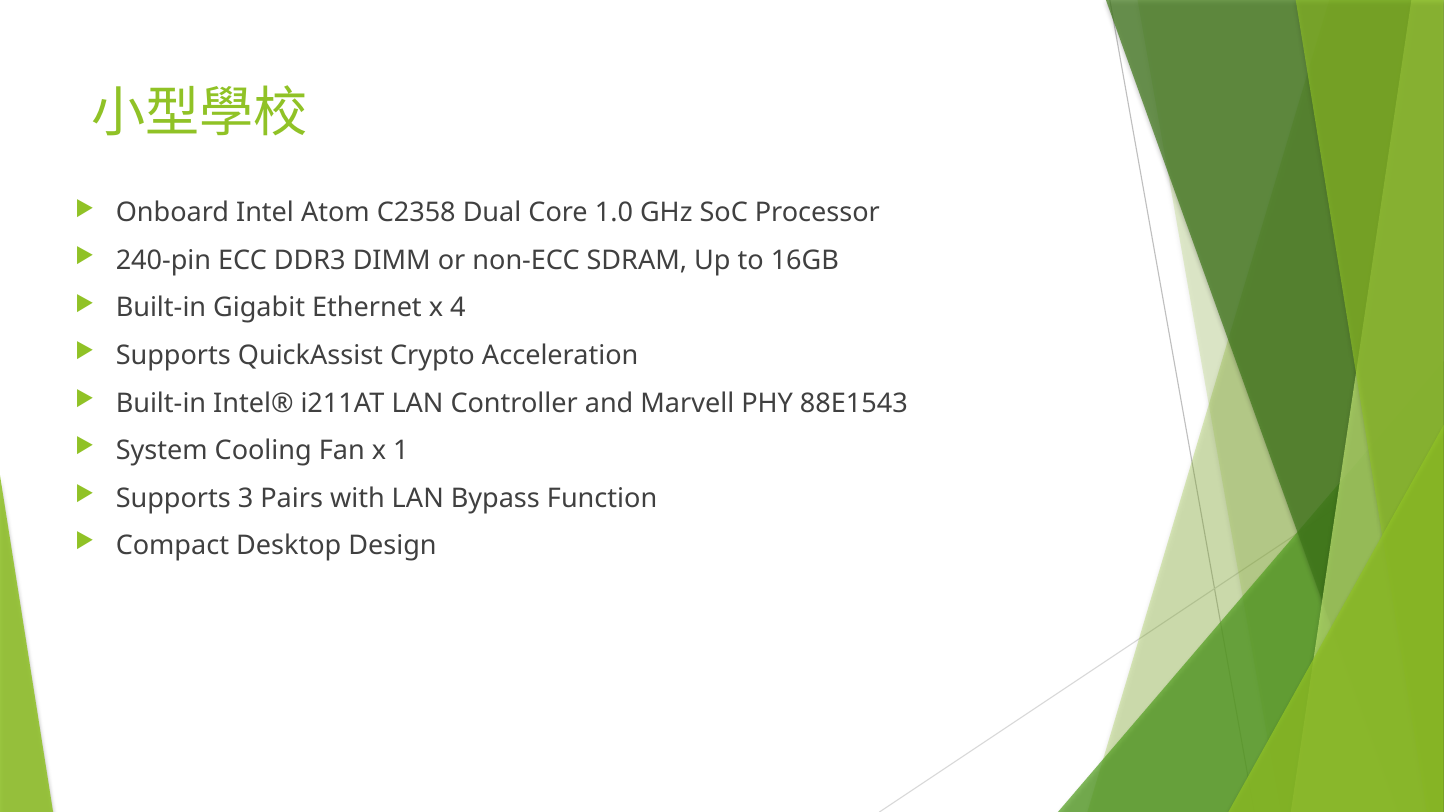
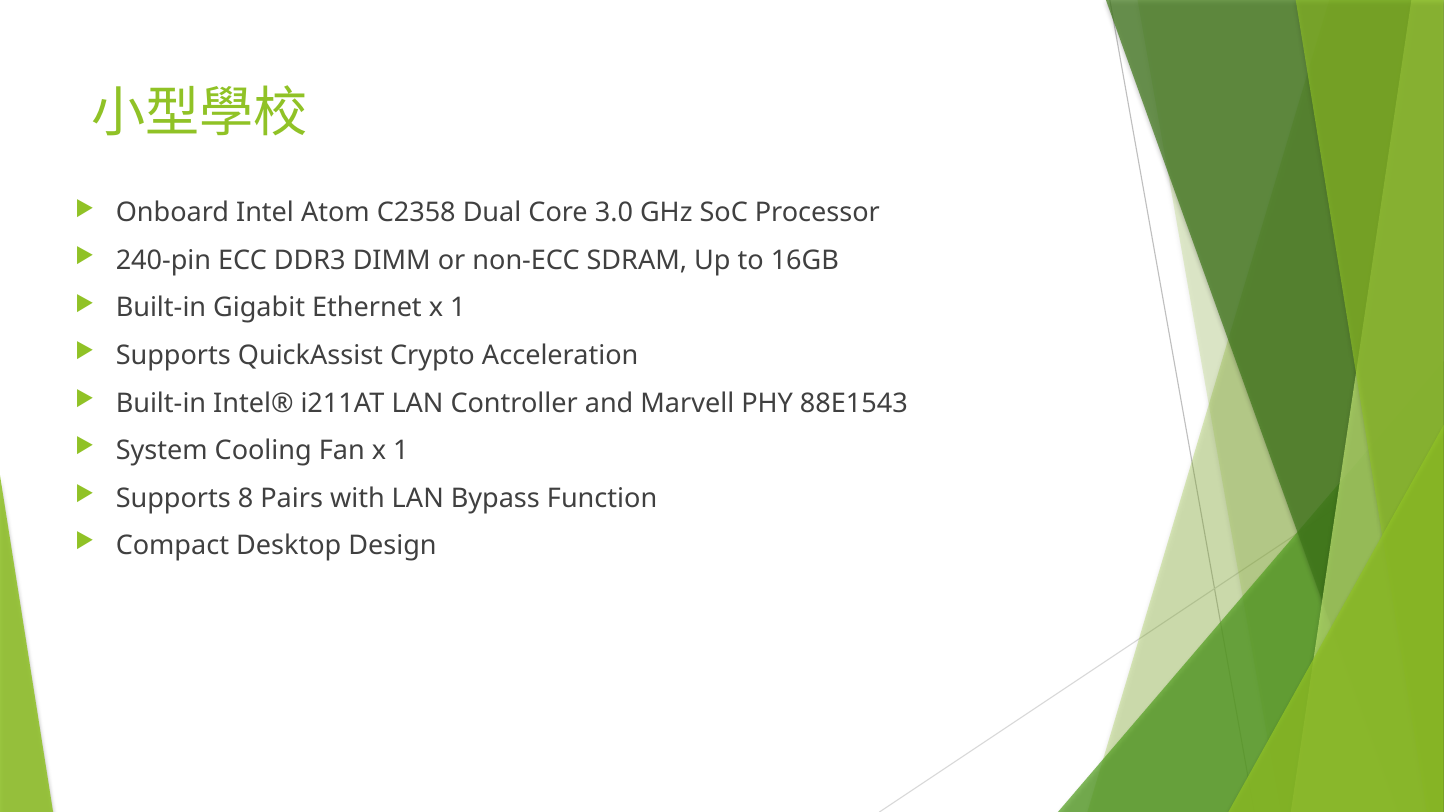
1.0: 1.0 -> 3.0
Ethernet x 4: 4 -> 1
3: 3 -> 8
